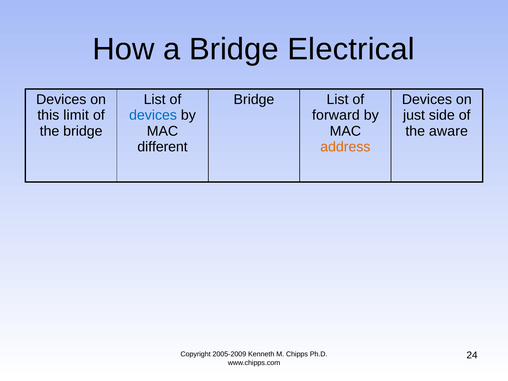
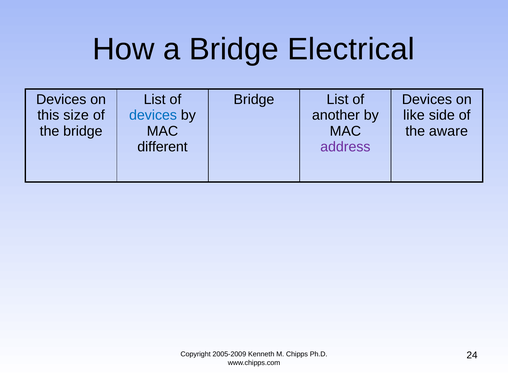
limit: limit -> size
forward: forward -> another
just: just -> like
address colour: orange -> purple
